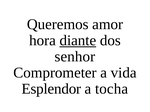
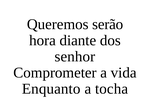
amor: amor -> serão
diante underline: present -> none
Esplendor: Esplendor -> Enquanto
